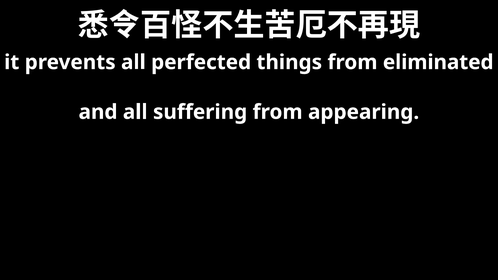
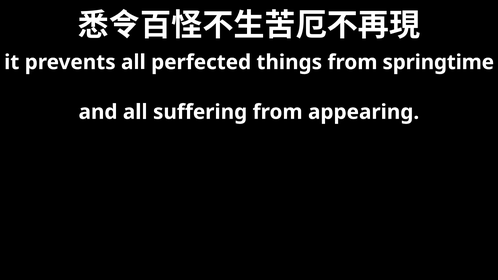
eliminated: eliminated -> springtime
